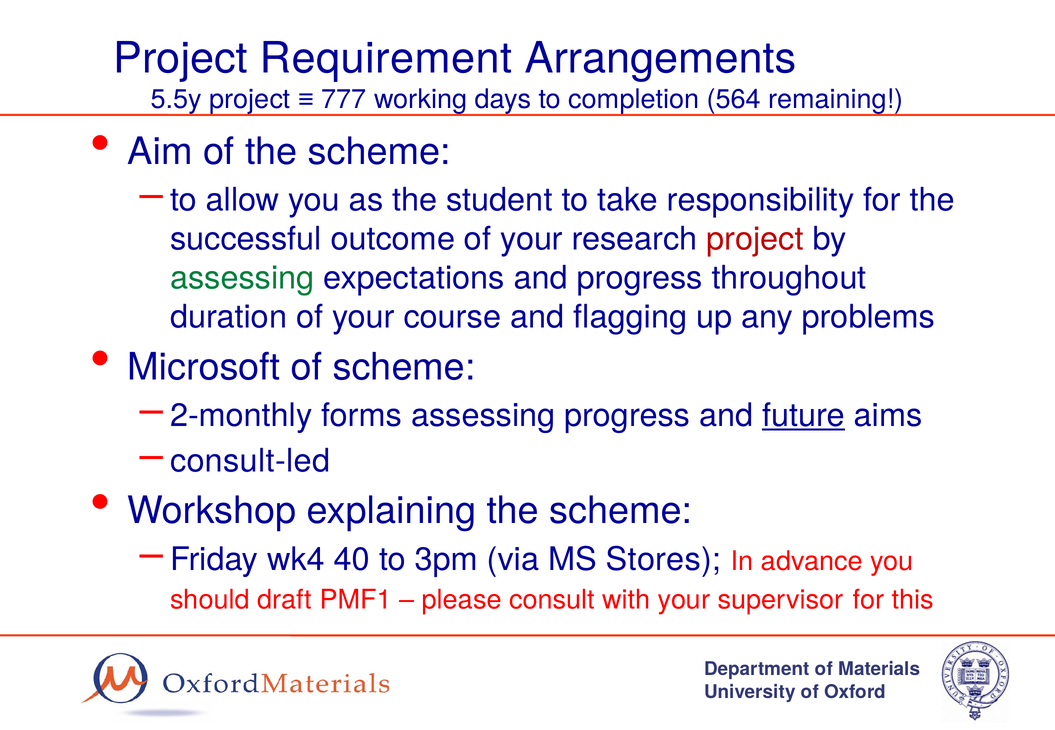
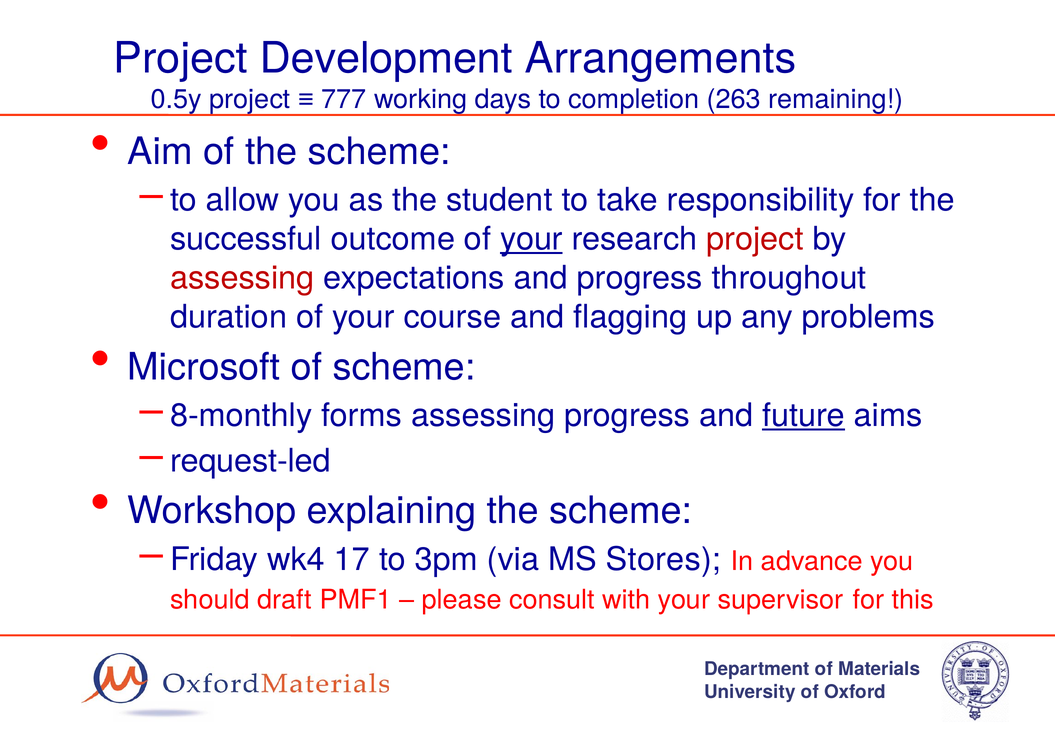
Requirement: Requirement -> Development
5.5y: 5.5y -> 0.5y
564: 564 -> 263
your at (531, 239) underline: none -> present
assessing at (242, 278) colour: green -> red
2-monthly: 2-monthly -> 8-monthly
consult-led: consult-led -> request-led
40: 40 -> 17
